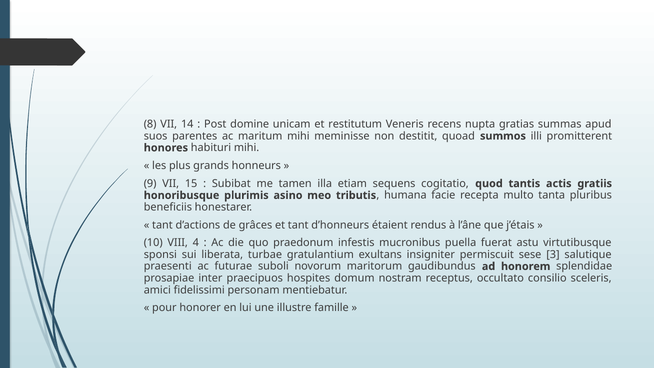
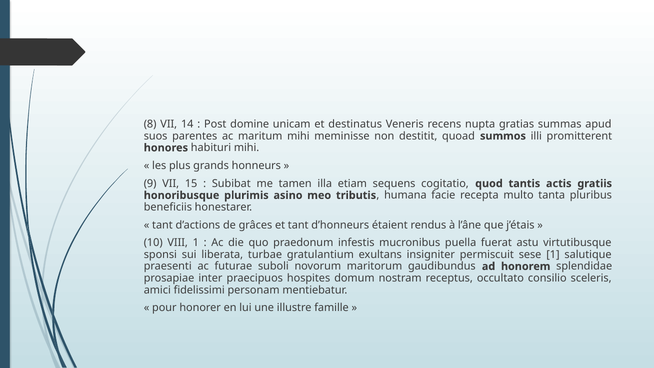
restitutum: restitutum -> destinatus
VIII 4: 4 -> 1
sese 3: 3 -> 1
